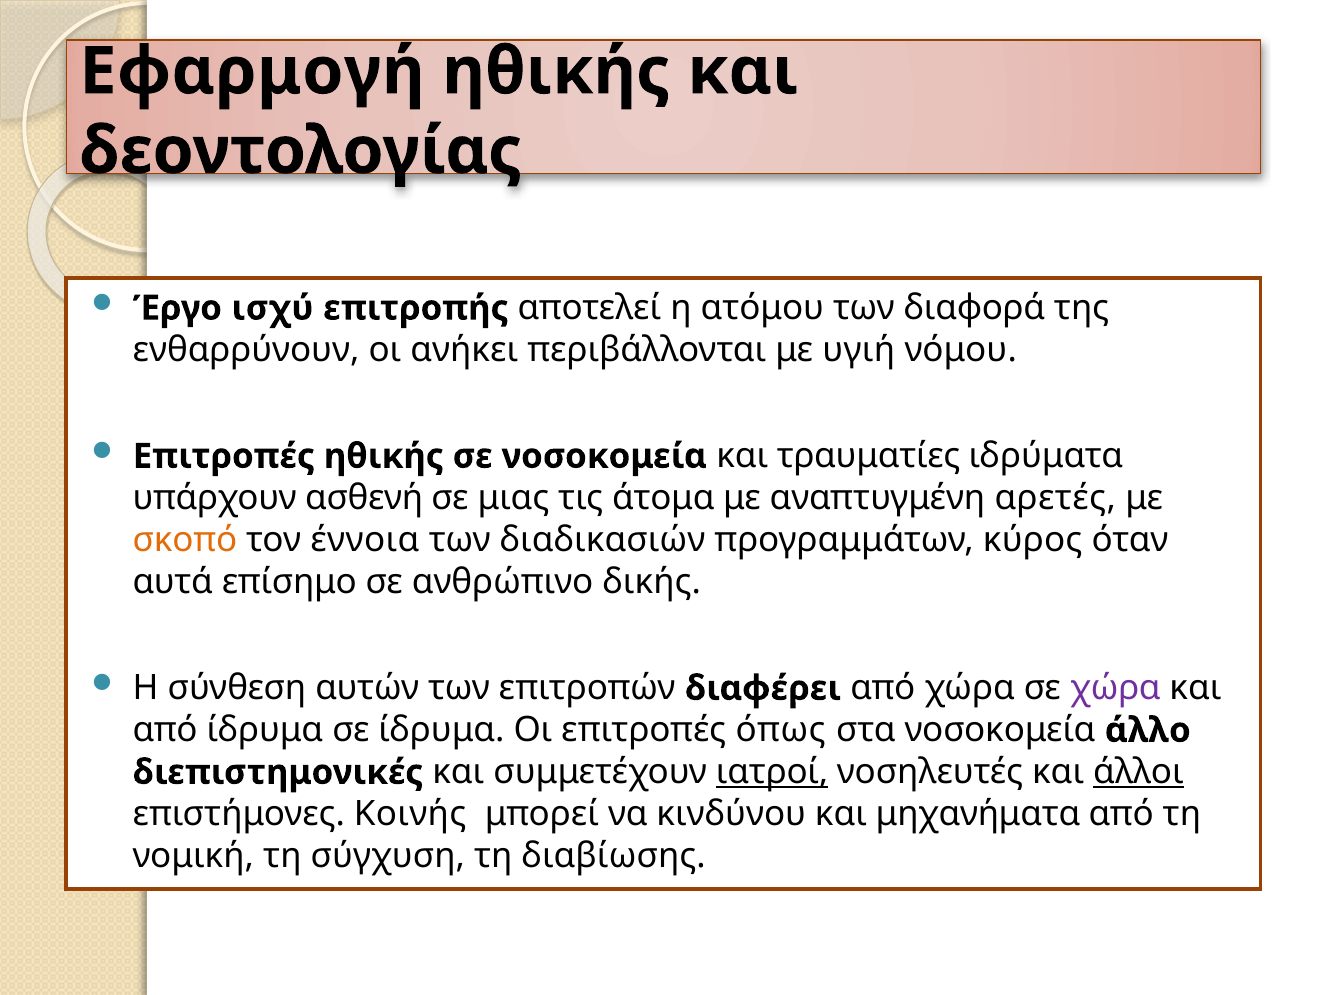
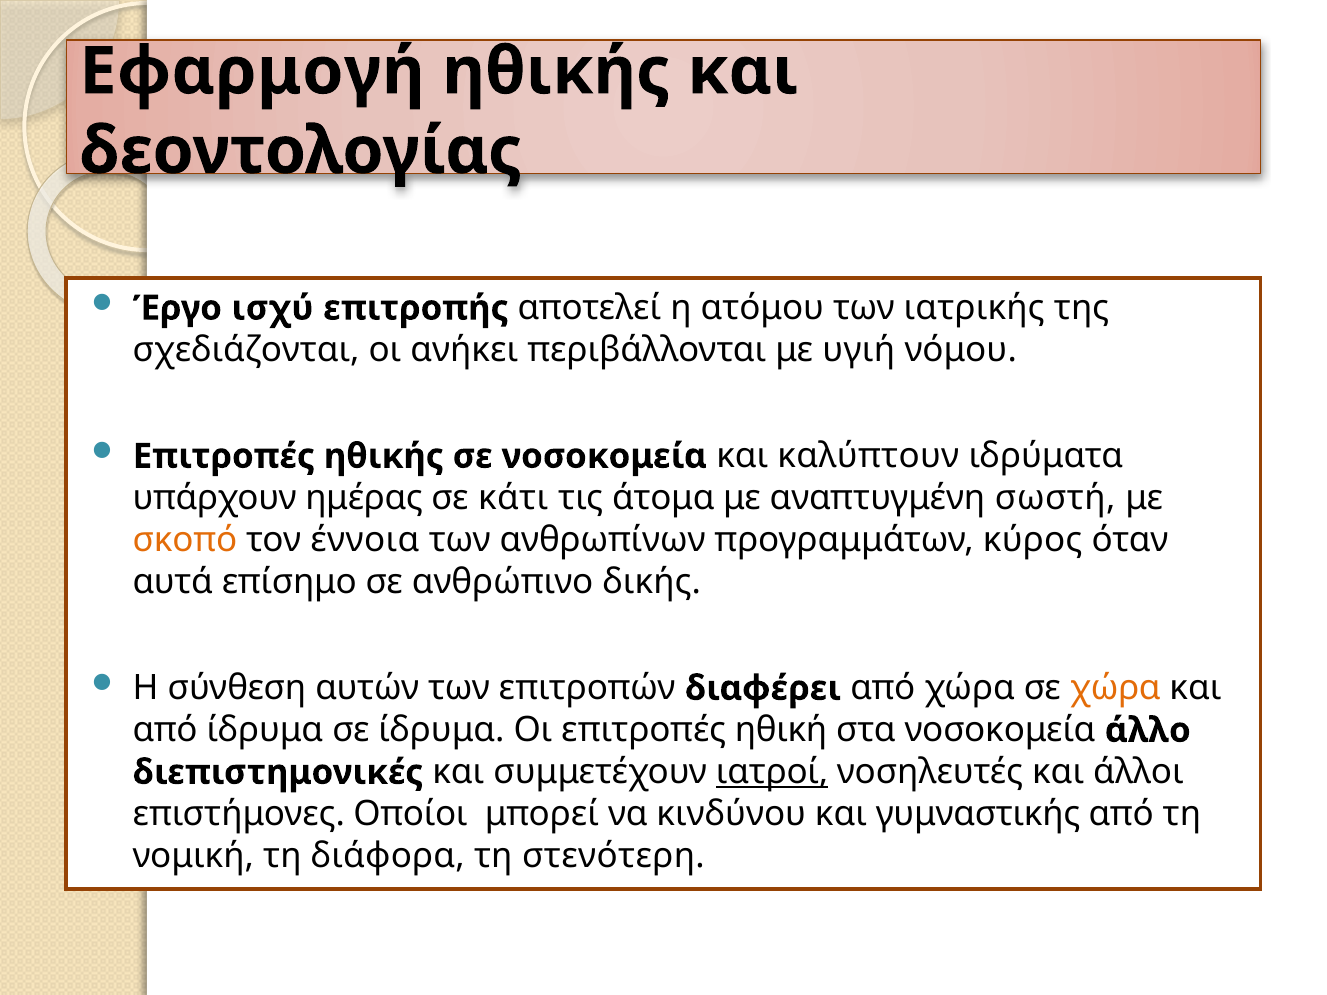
διαφορά: διαφορά -> ιατρικής
ενθαρρύνουν: ενθαρρύνουν -> σχεδιάζονται
τραυματίες: τραυματίες -> καλύπτουν
ασθενή: ασθενή -> ημέρας
μιας: μιας -> κάτι
αρετές: αρετές -> σωστή
διαδικασιών: διαδικασιών -> ανθρωπίνων
χώρα at (1115, 689) colour: purple -> orange
όπως: όπως -> ηθική
άλλοι underline: present -> none
Κοινής: Κοινής -> Οποίοι
μηχανήματα: μηχανήματα -> γυμναστικής
σύγχυση: σύγχυση -> διάφορα
διαβίωσης: διαβίωσης -> στενότερη
